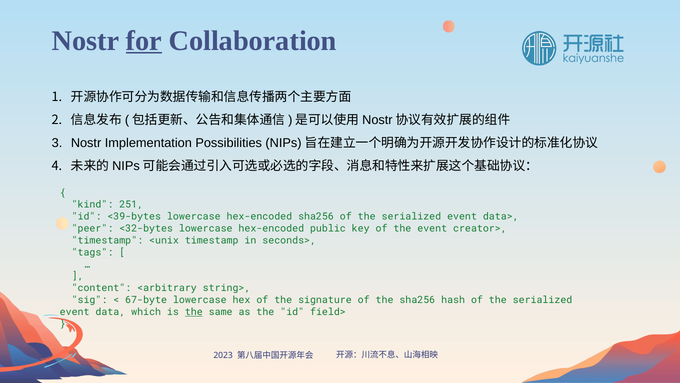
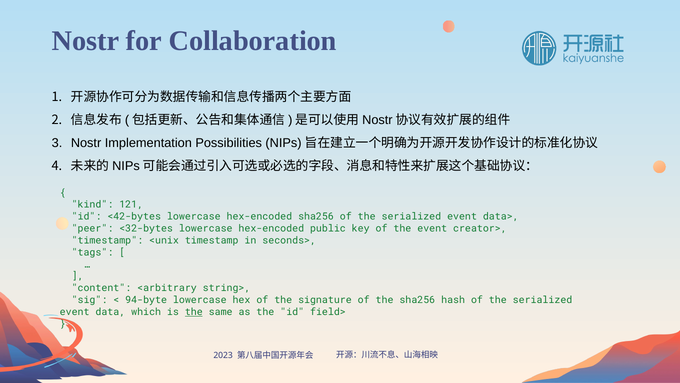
for underline: present -> none
251: 251 -> 121
<39-bytes: <39-bytes -> <42-bytes
67-byte: 67-byte -> 94-byte
